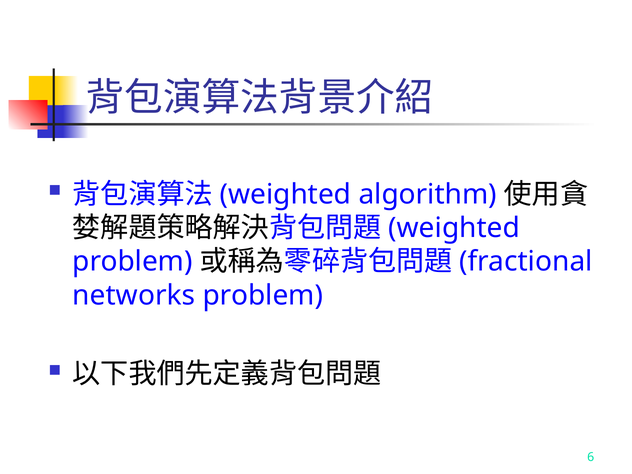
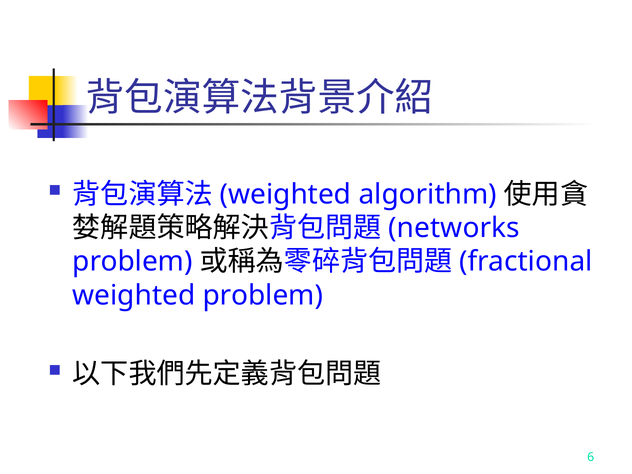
weighted at (454, 228): weighted -> networks
networks at (134, 295): networks -> weighted
